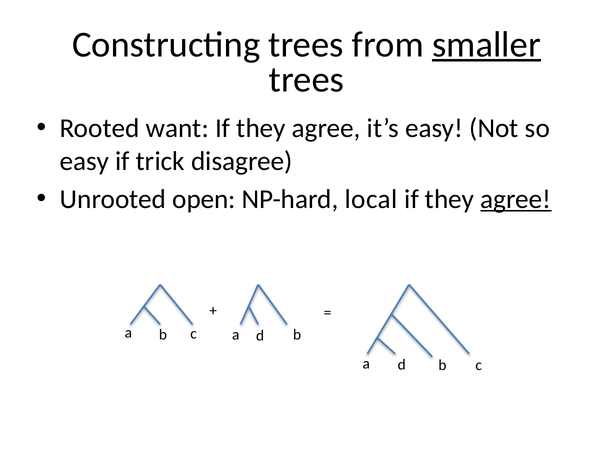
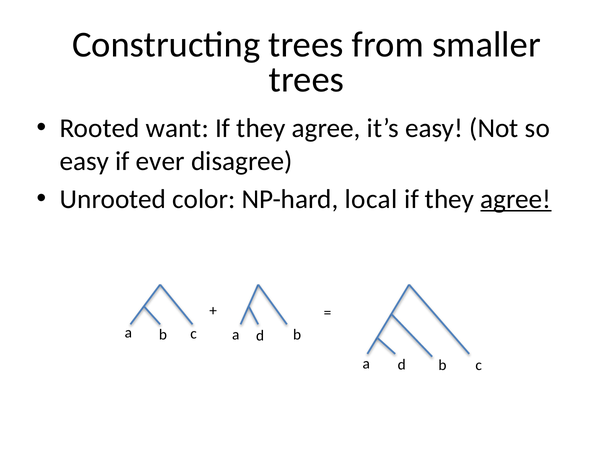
smaller underline: present -> none
trick: trick -> ever
open: open -> color
